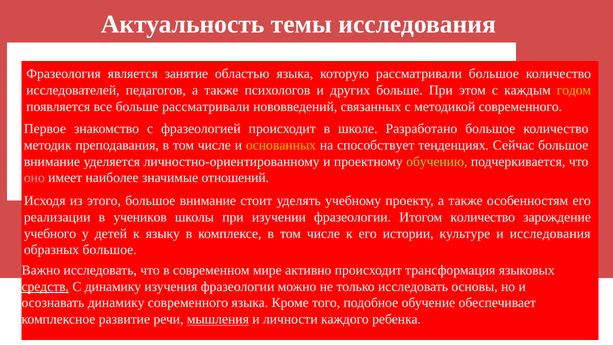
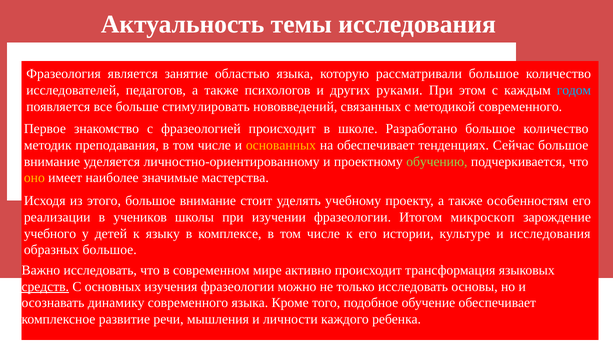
других больше: больше -> руками
годом colour: yellow -> light blue
больше рассматривали: рассматривали -> стимулировать
на способствует: способствует -> обеспечивает
оно colour: pink -> yellow
отношений: отношений -> мастерства
Итогом количество: количество -> микроскоп
С динамику: динамику -> основных
мышления underline: present -> none
